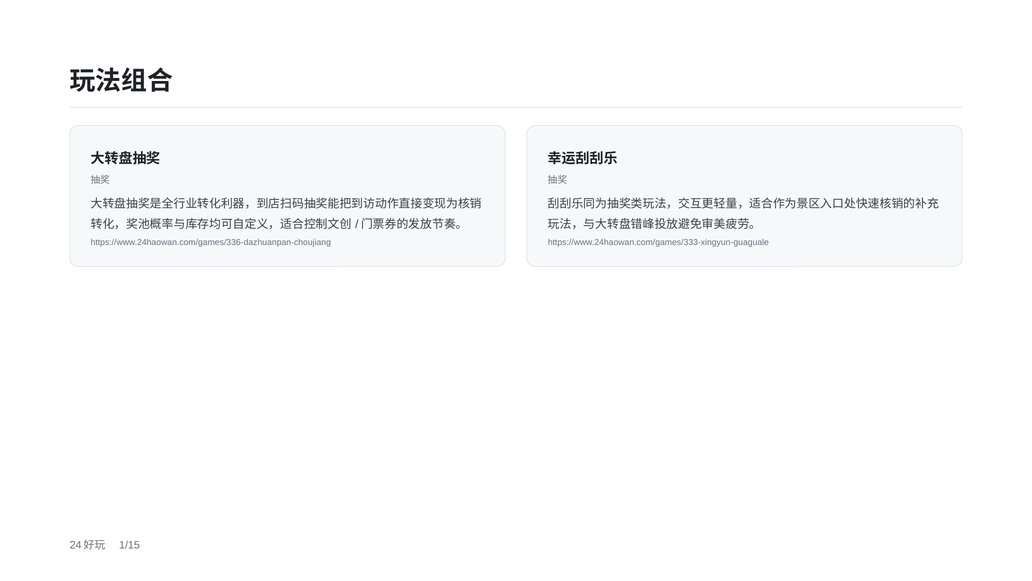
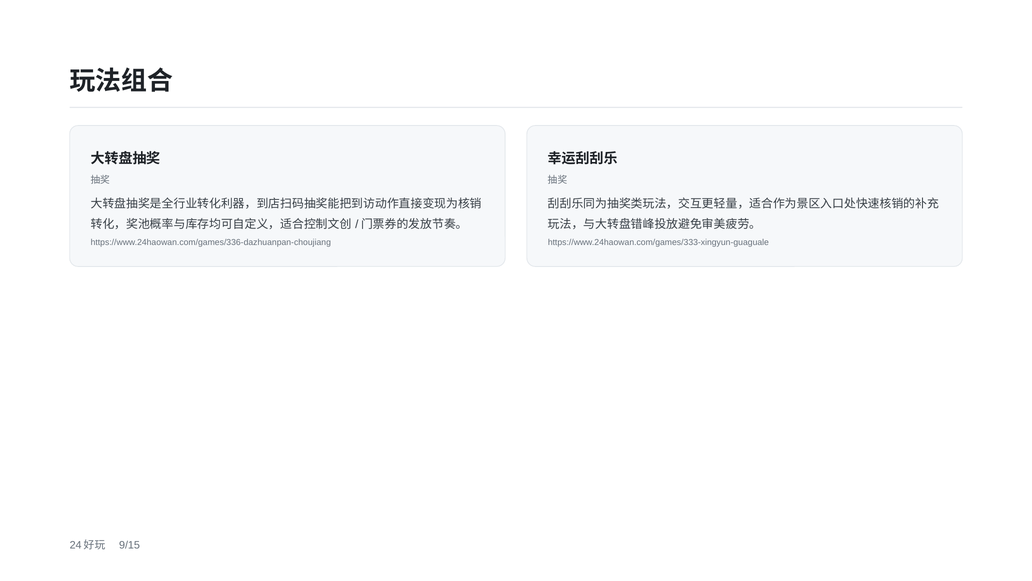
1/15: 1/15 -> 9/15
